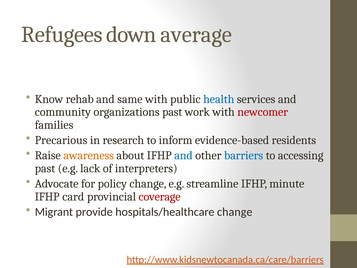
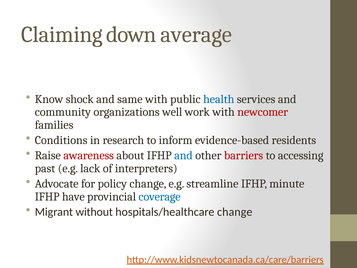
Refugees: Refugees -> Claiming
rehab: rehab -> shock
organizations past: past -> well
Precarious: Precarious -> Conditions
awareness colour: orange -> red
barriers colour: blue -> red
card: card -> have
coverage colour: red -> blue
provide: provide -> without
